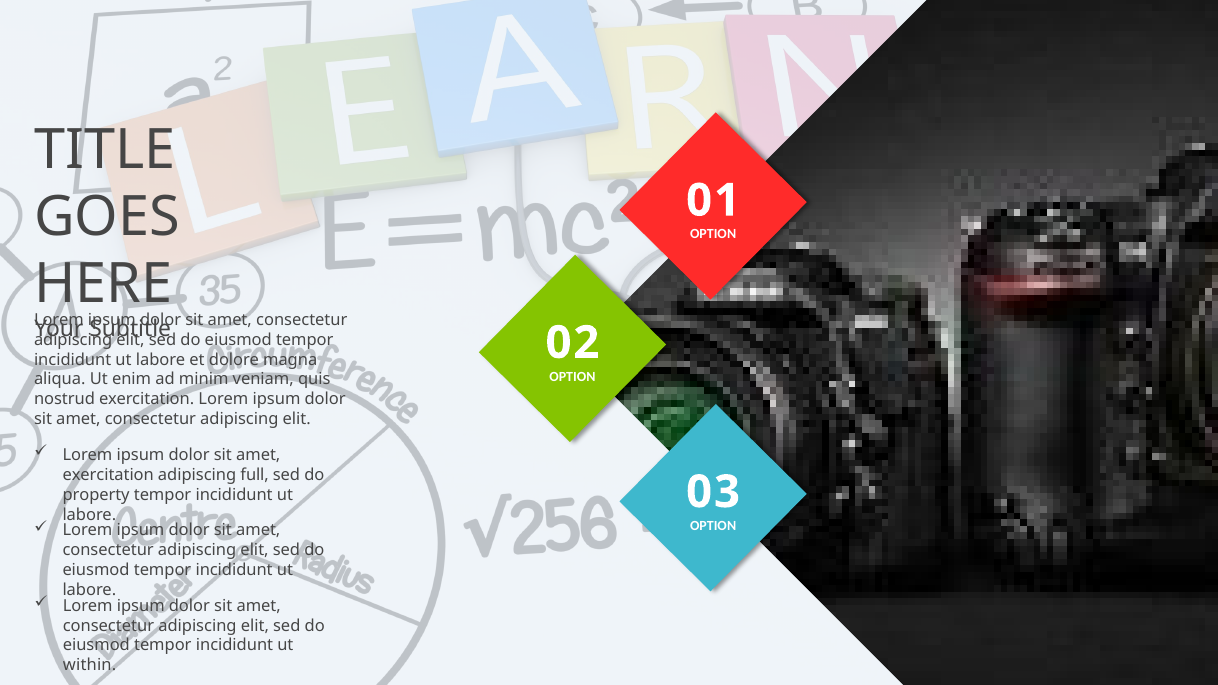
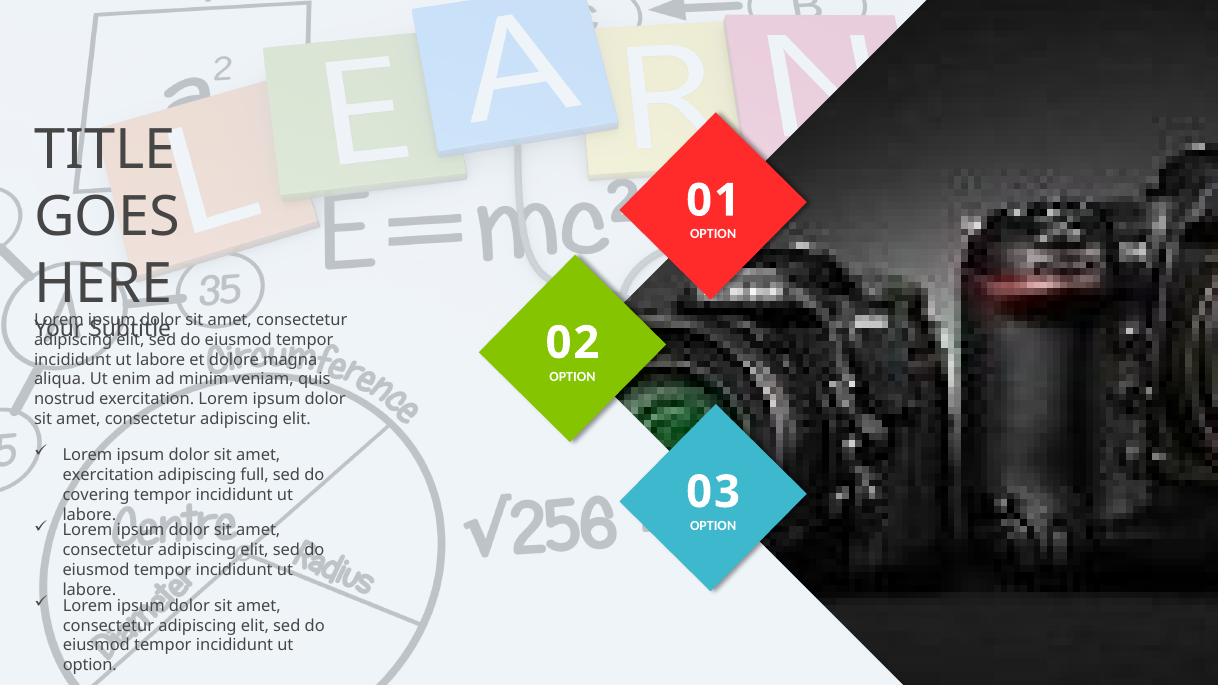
property: property -> covering
within at (90, 665): within -> option
